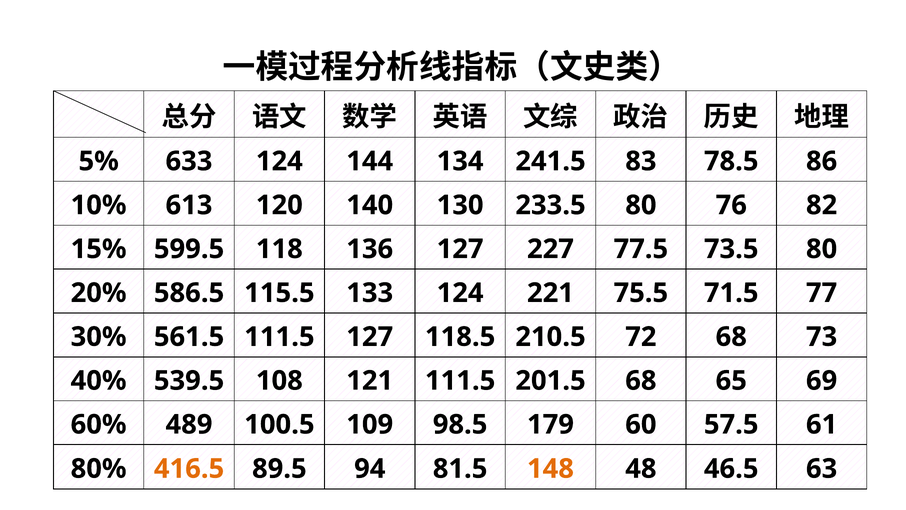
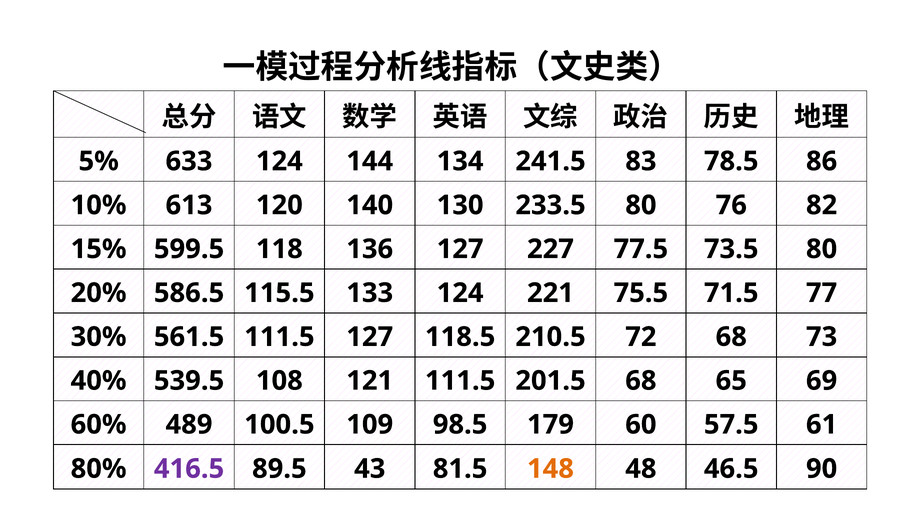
416.5 colour: orange -> purple
94: 94 -> 43
63: 63 -> 90
